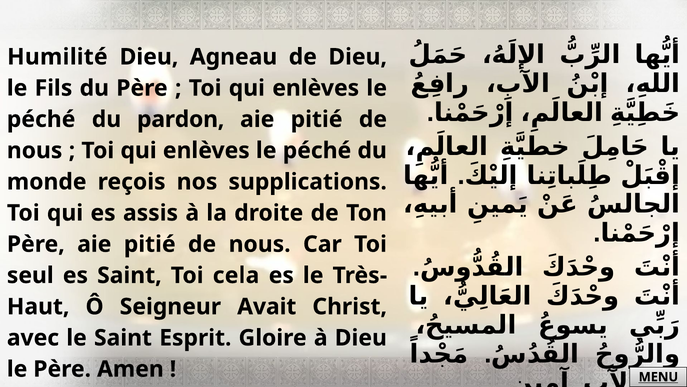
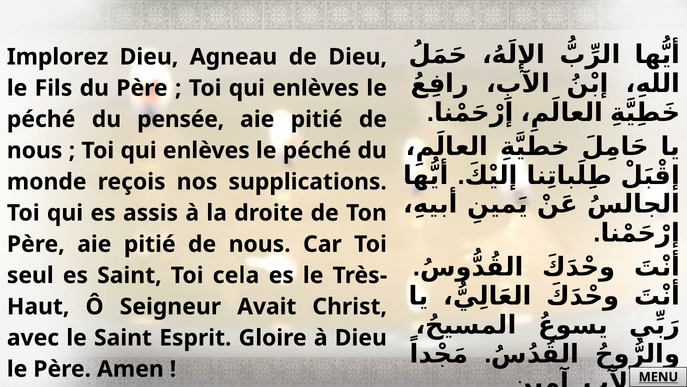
Humilité: Humilité -> Implorez
pardon: pardon -> pensée
